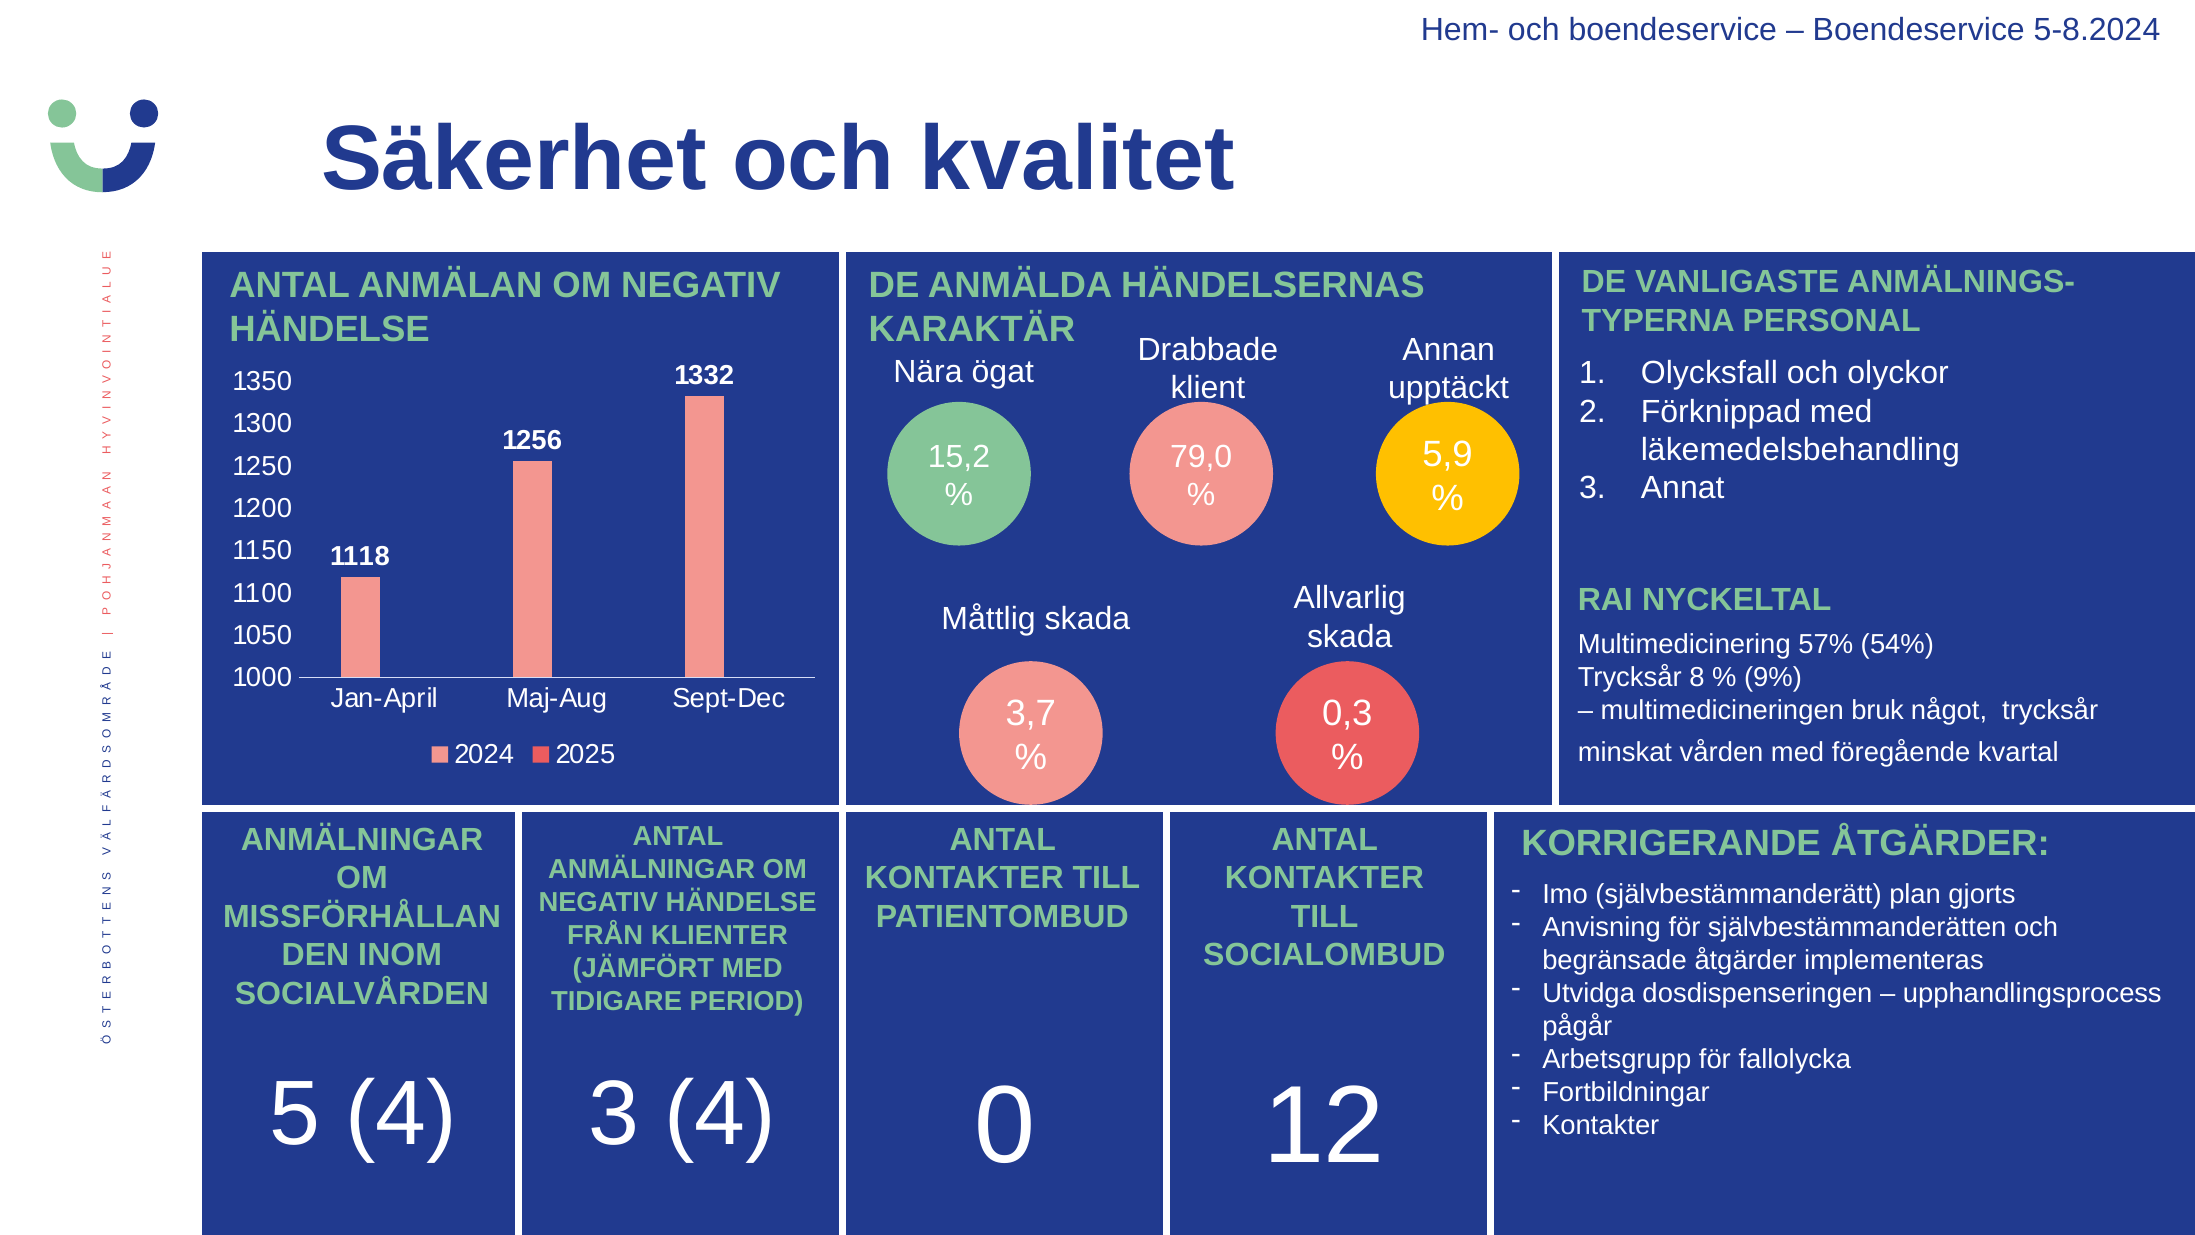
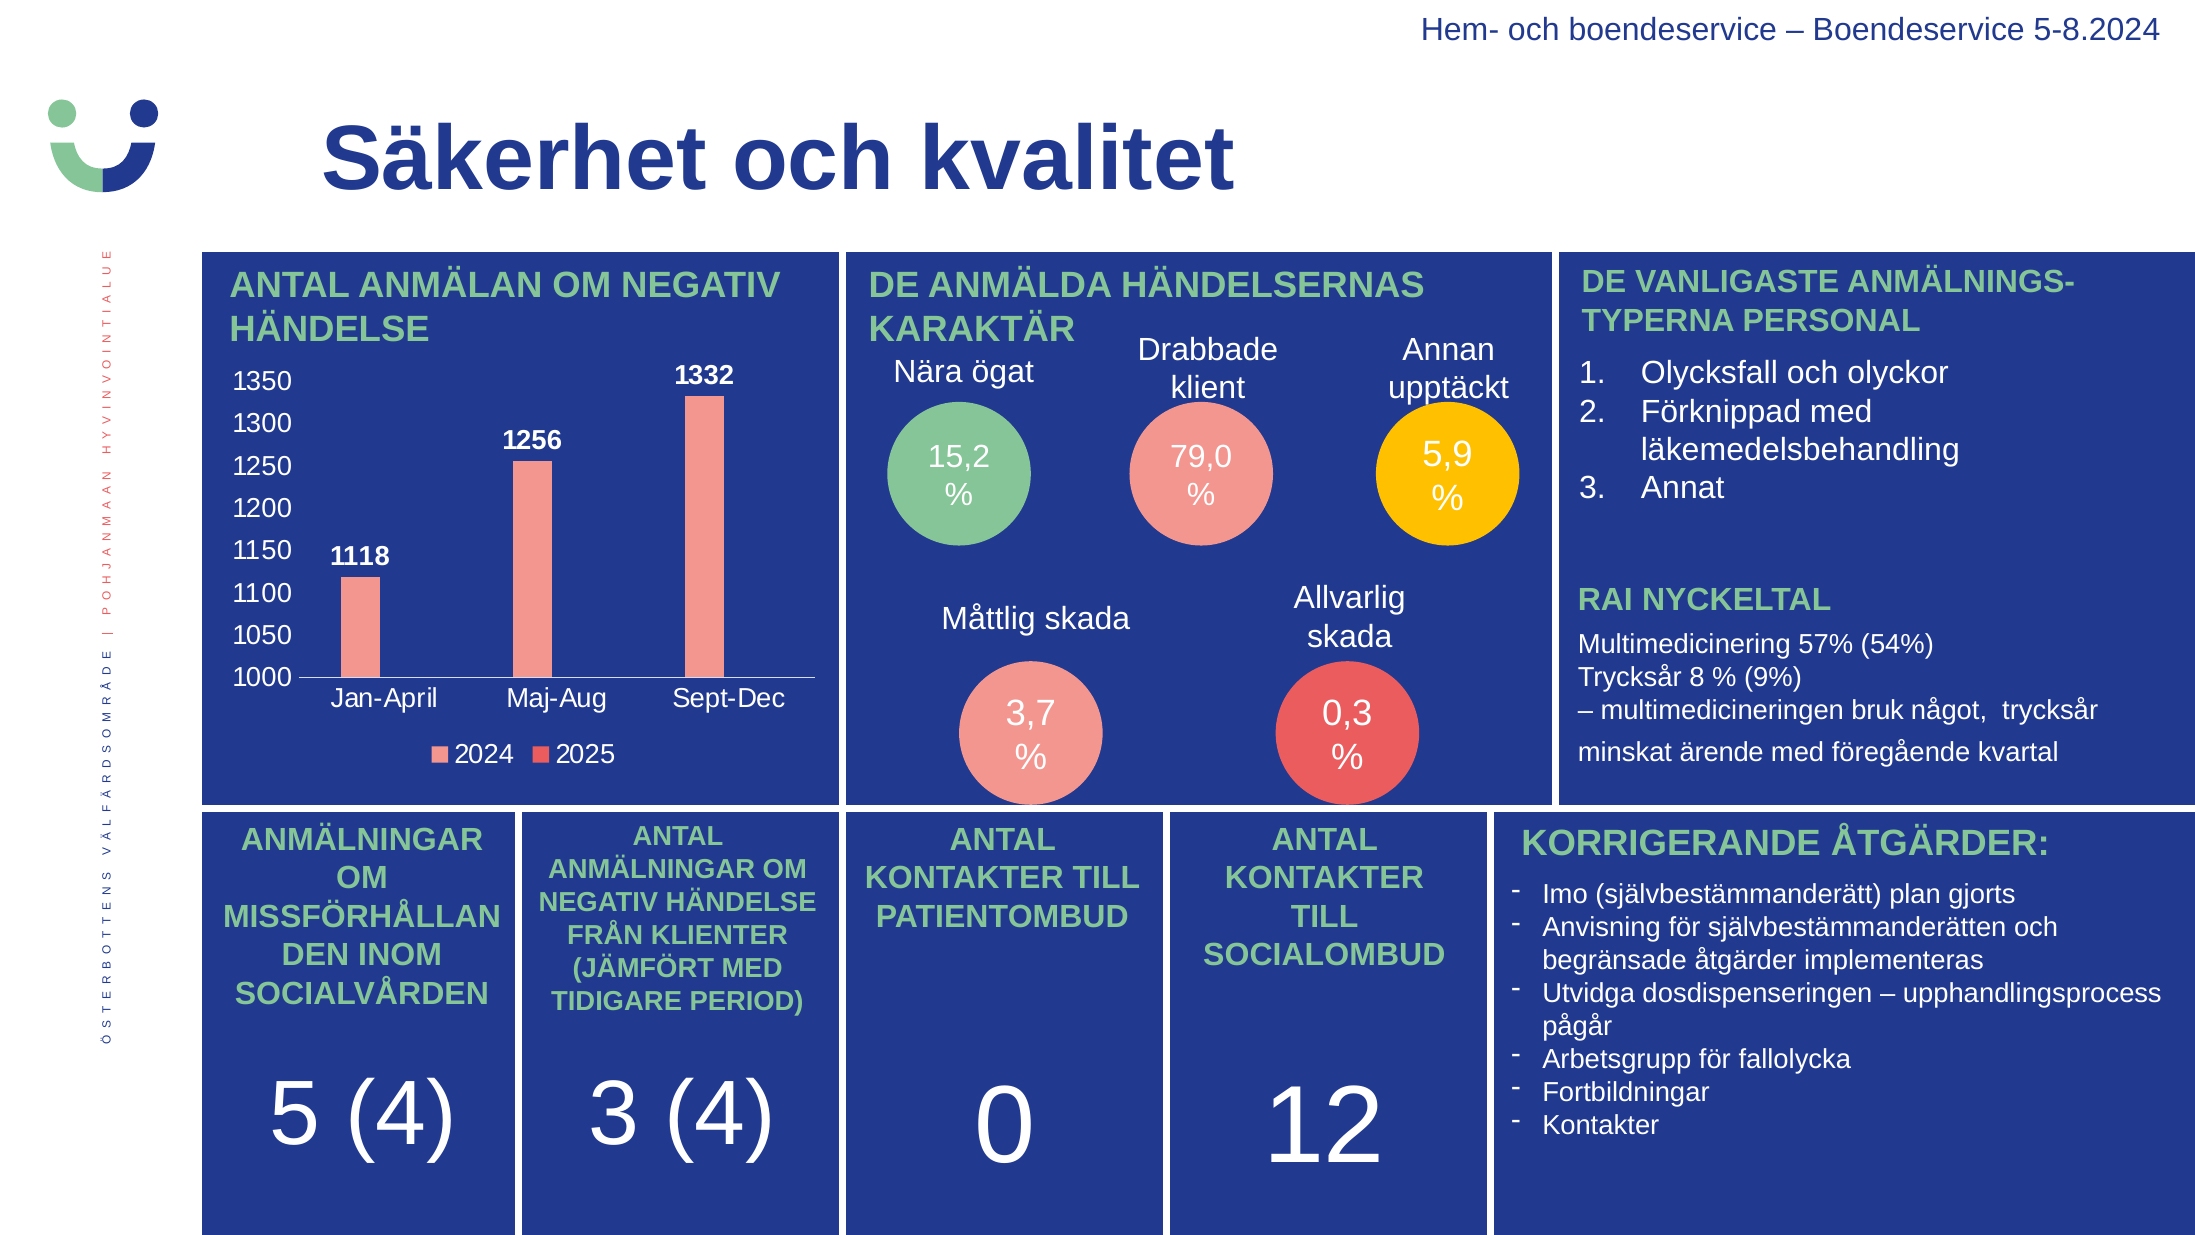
vården: vården -> ärende
